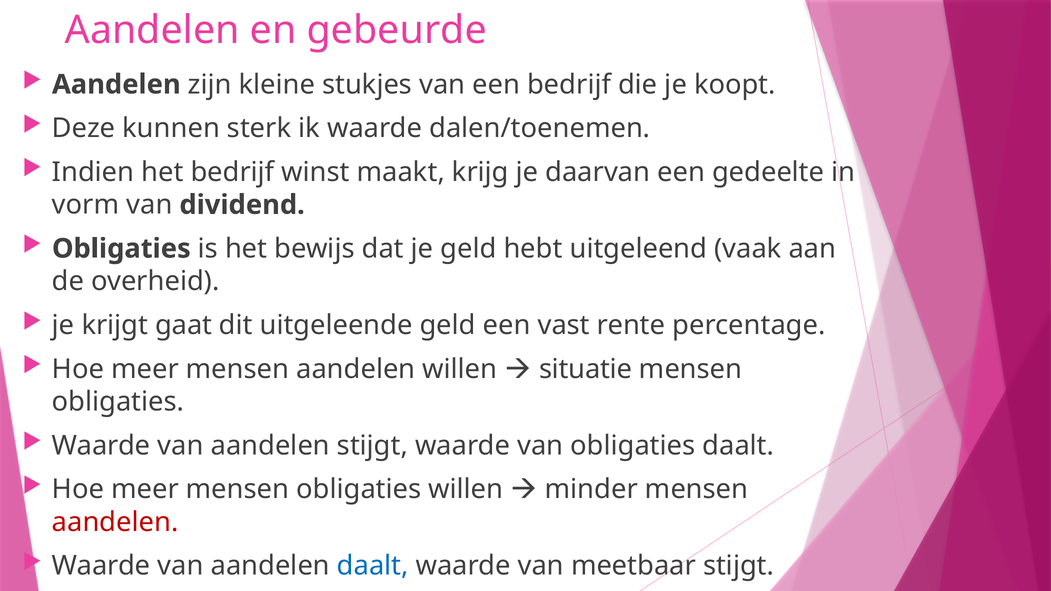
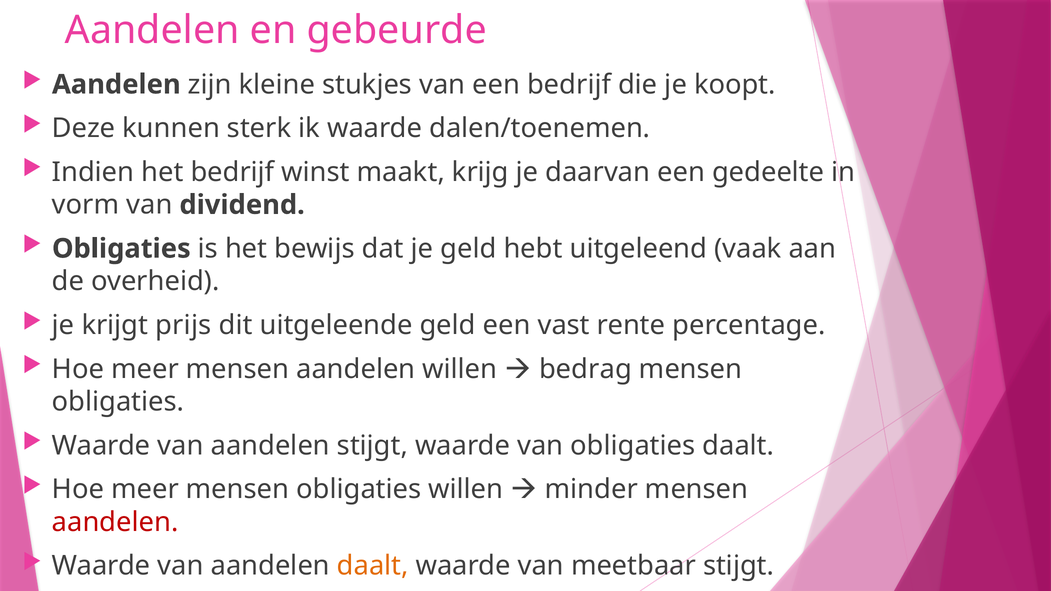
gaat: gaat -> prijs
situatie: situatie -> bedrag
daalt at (373, 566) colour: blue -> orange
